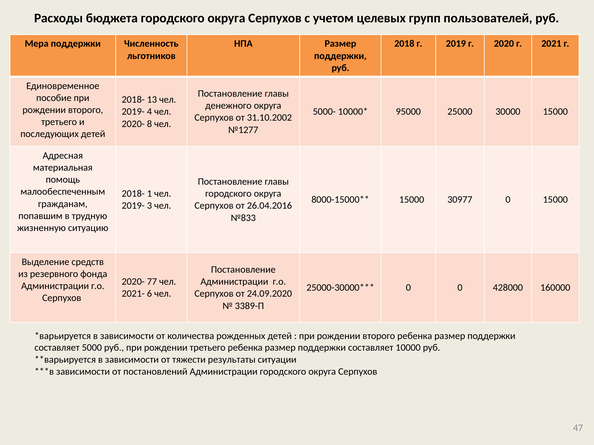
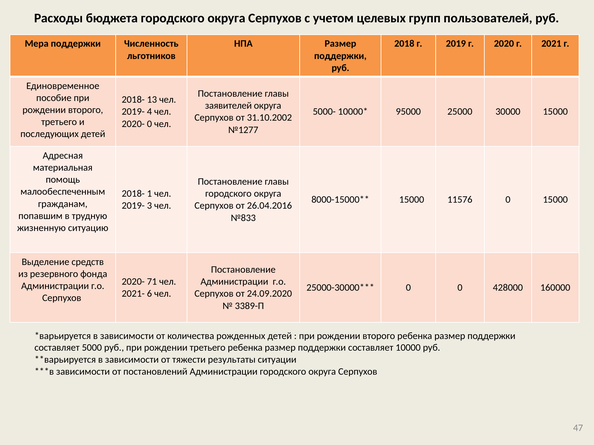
денежного: денежного -> заявителей
2020- 8: 8 -> 0
30977: 30977 -> 11576
77: 77 -> 71
